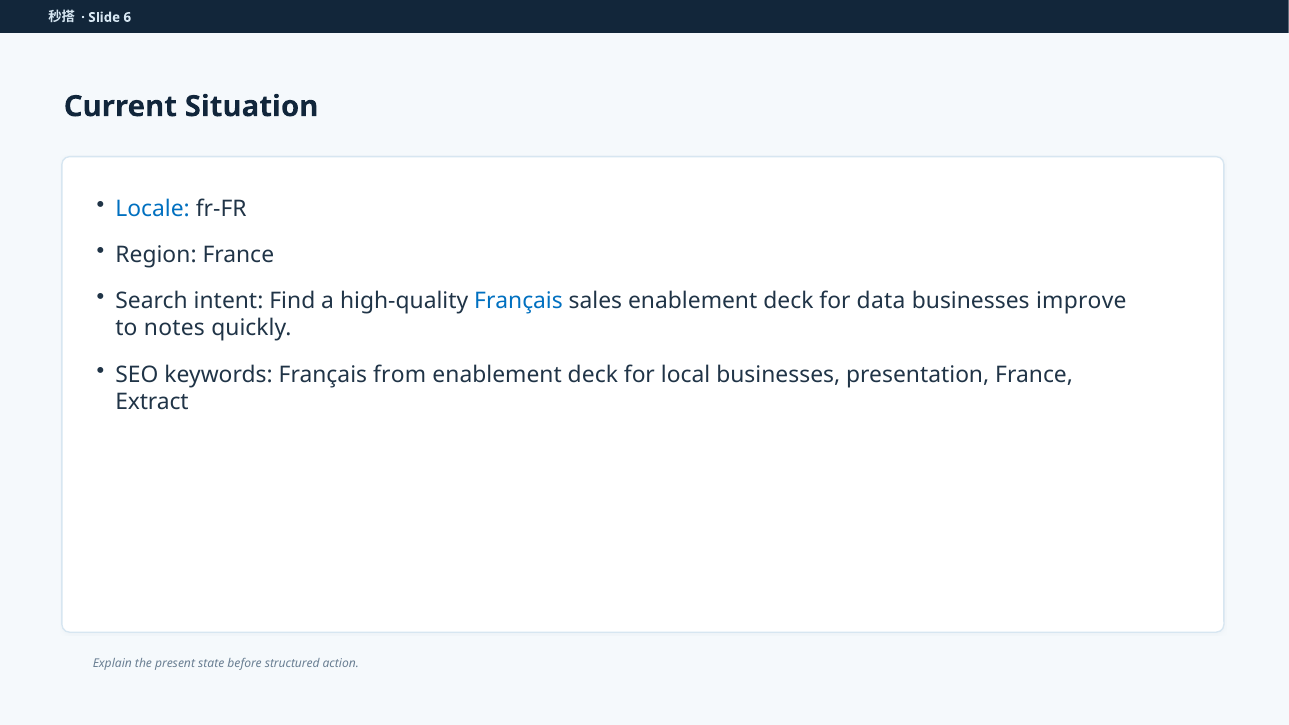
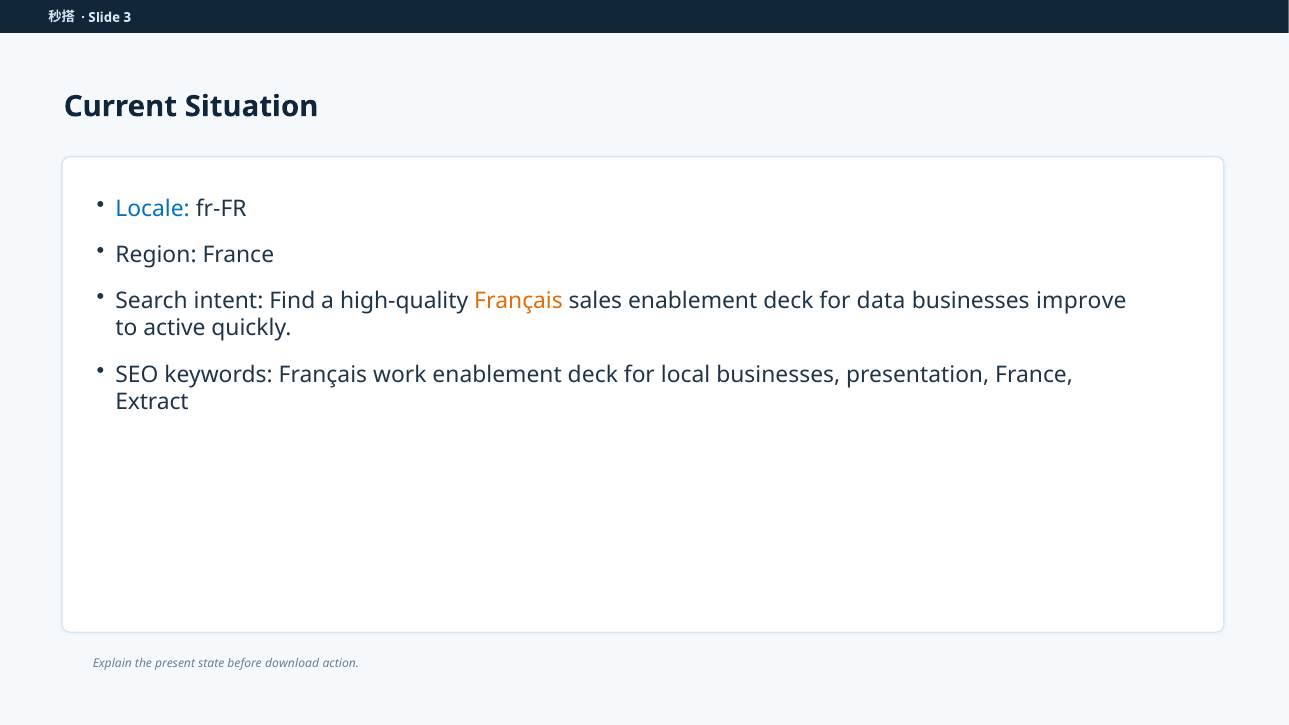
6: 6 -> 3
Français at (518, 301) colour: blue -> orange
notes: notes -> active
from: from -> work
structured: structured -> download
